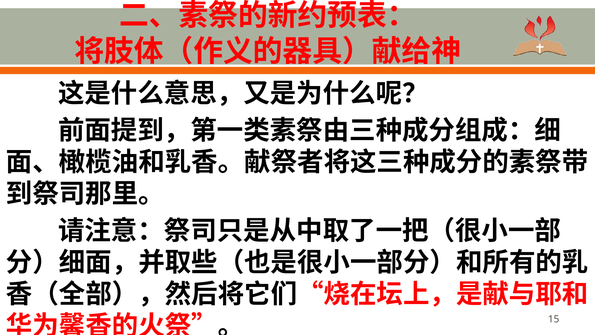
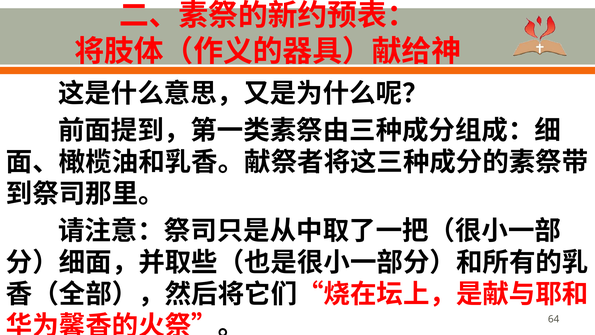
15: 15 -> 64
